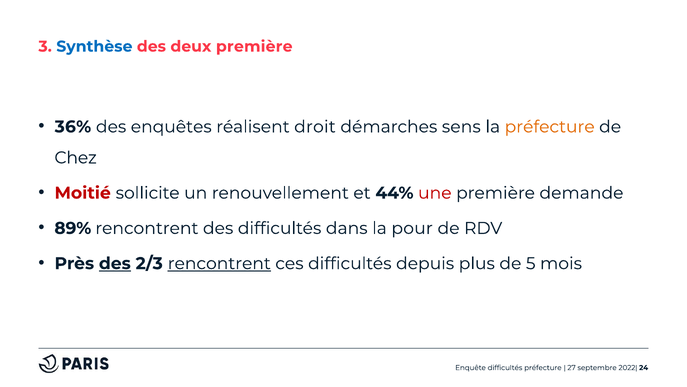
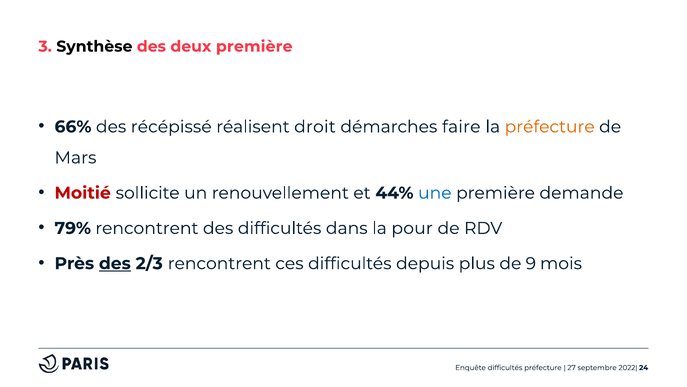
Synthèse colour: blue -> black
36%: 36% -> 66%
enquêtes: enquêtes -> récépissé
sens: sens -> faire
Chez: Chez -> Mars
une colour: red -> blue
89%: 89% -> 79%
rencontrent at (219, 263) underline: present -> none
5: 5 -> 9
